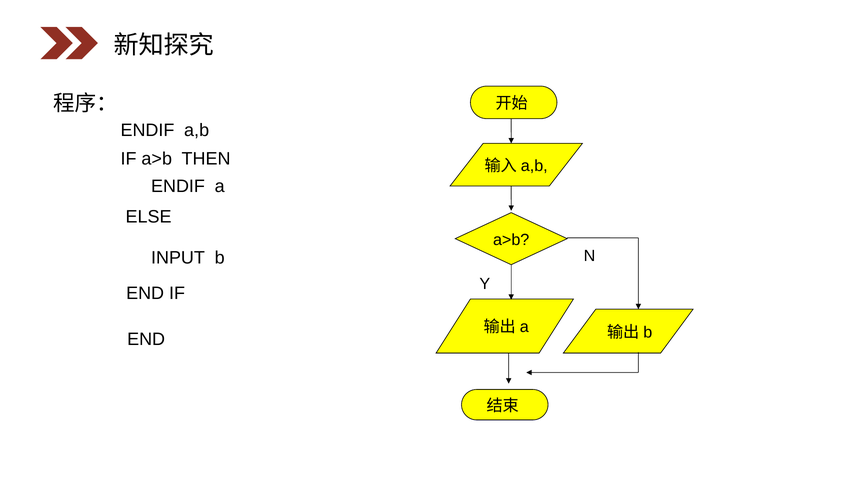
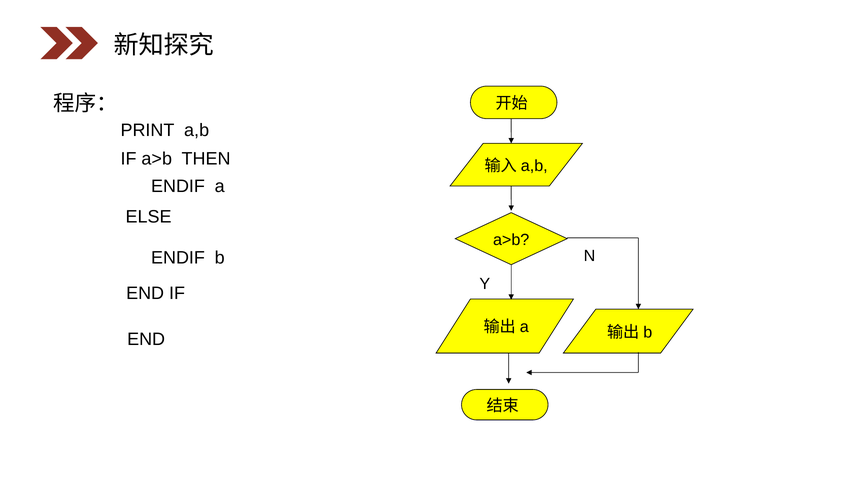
ENDIF at (147, 130): ENDIF -> PRINT
INPUT at (178, 258): INPUT -> ENDIF
